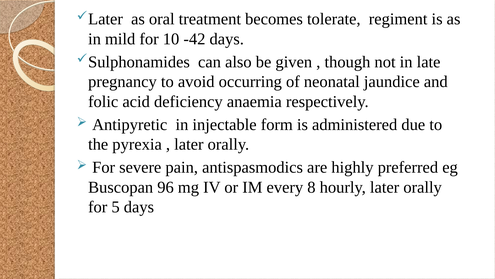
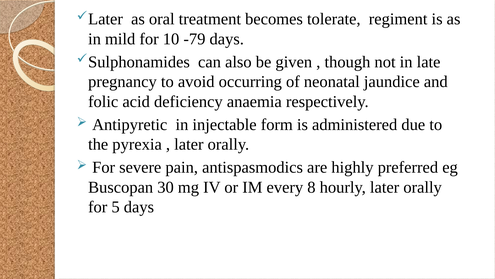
-42: -42 -> -79
96: 96 -> 30
